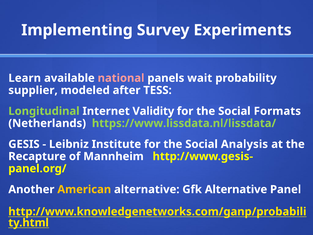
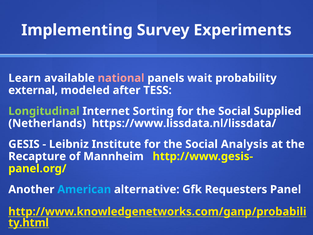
supplier: supplier -> external
Validity: Validity -> Sorting
Formats: Formats -> Supplied
https://www.lissdata.nl/lissdata/ colour: light green -> white
American colour: yellow -> light blue
Gfk Alternative: Alternative -> Requesters
